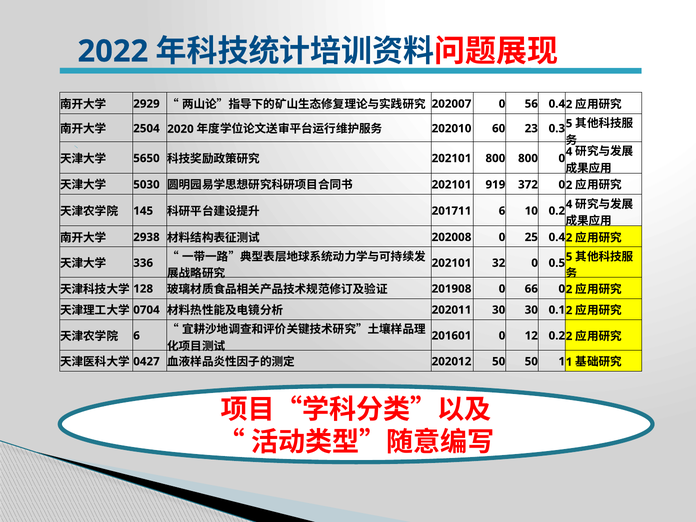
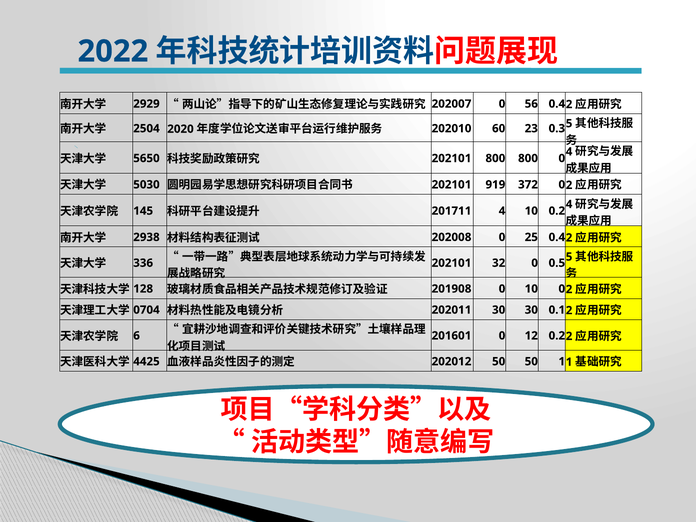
201711 6: 6 -> 4
0 66: 66 -> 10
0427: 0427 -> 4425
